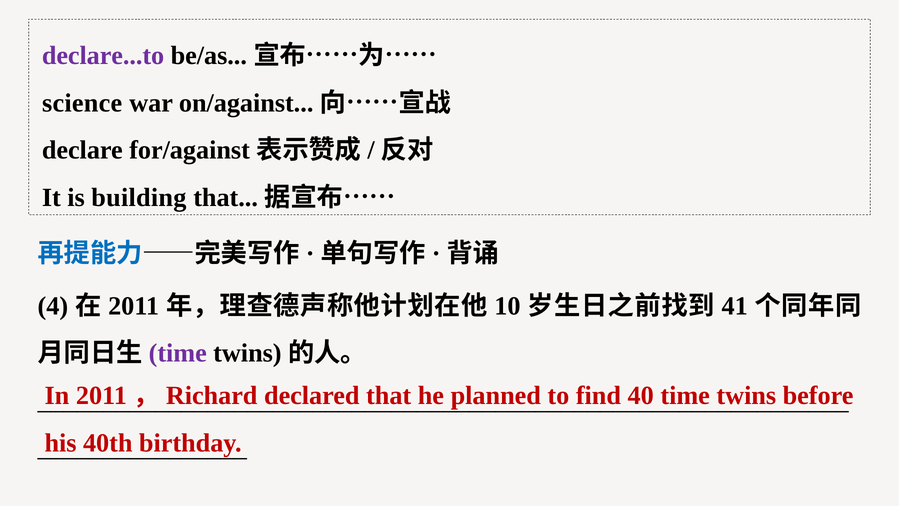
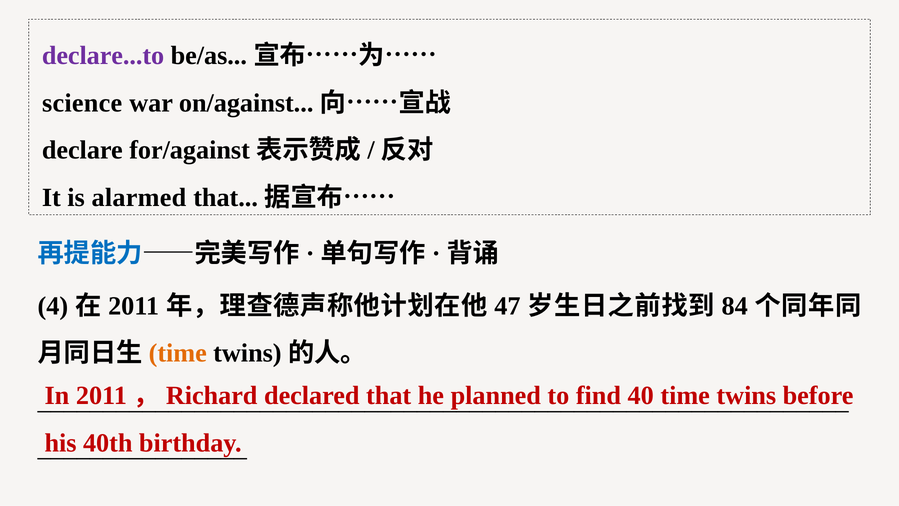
building: building -> alarmed
10: 10 -> 47
41: 41 -> 84
time at (178, 353) colour: purple -> orange
